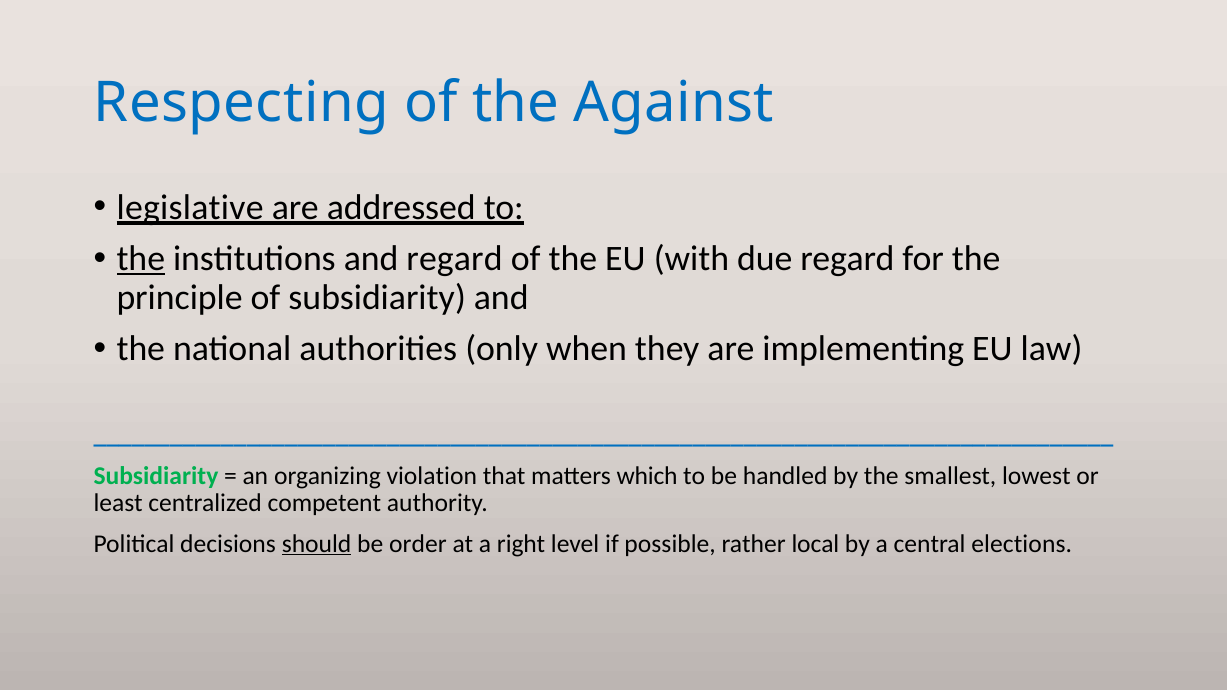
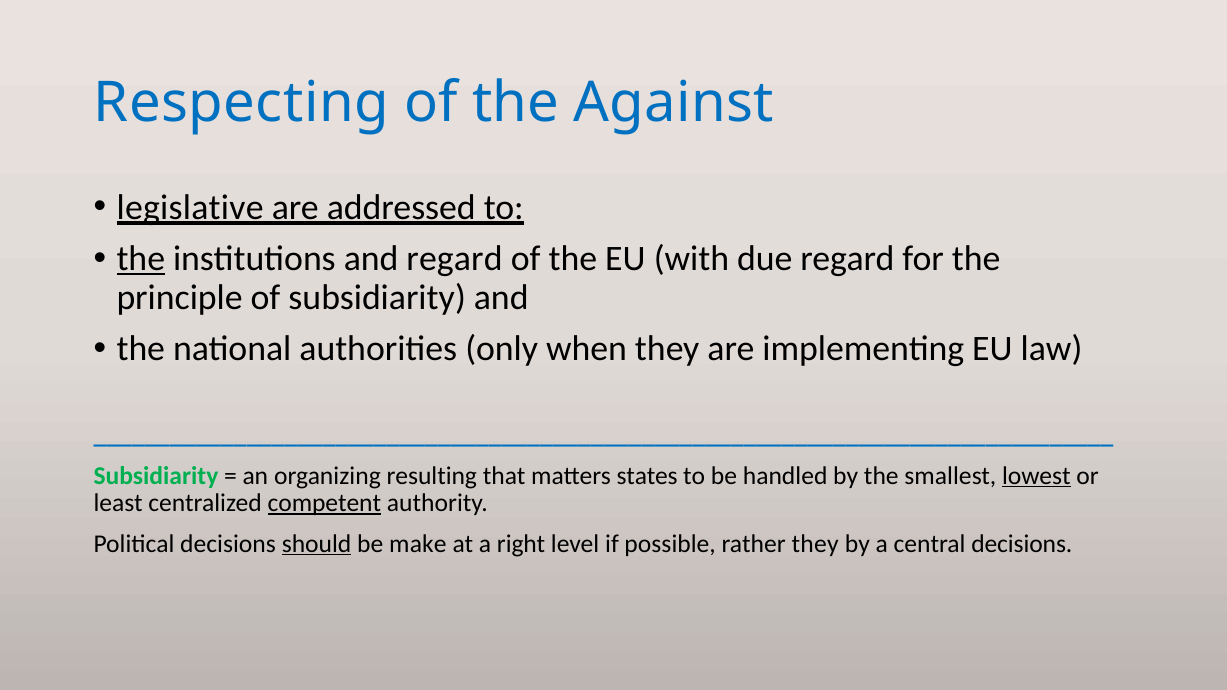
violation: violation -> resulting
which: which -> states
lowest underline: none -> present
competent underline: none -> present
order: order -> make
rather local: local -> they
central elections: elections -> decisions
